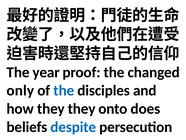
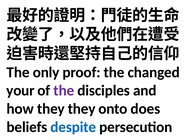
year: year -> only
only: only -> your
the at (64, 90) colour: blue -> purple
